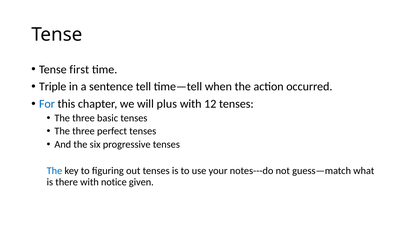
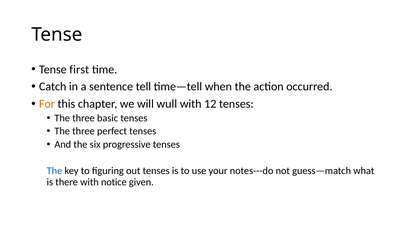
Triple: Triple -> Catch
For colour: blue -> orange
plus: plus -> wull
